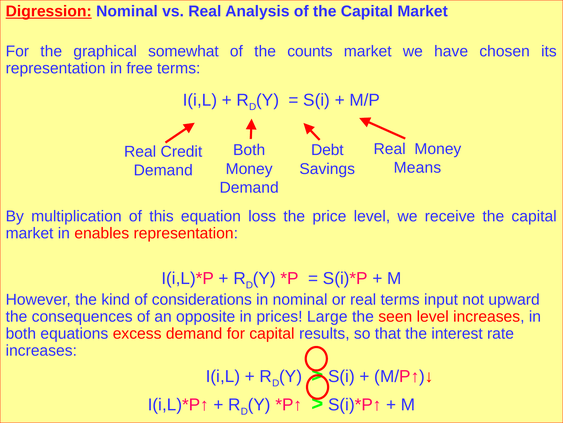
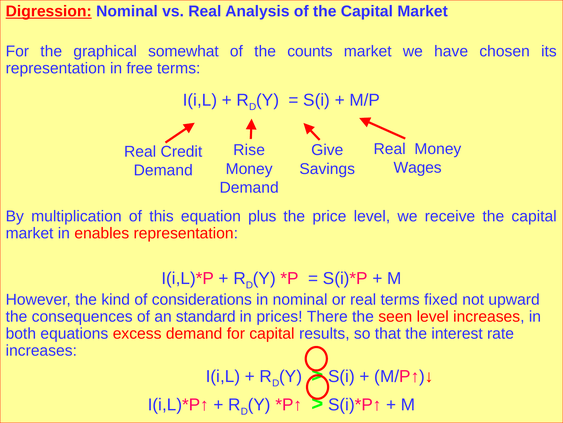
Both at (249, 150): Both -> Rise
Debt: Debt -> Give
Means: Means -> Wages
loss: loss -> plus
input: input -> fixed
opposite: opposite -> standard
Large: Large -> There
